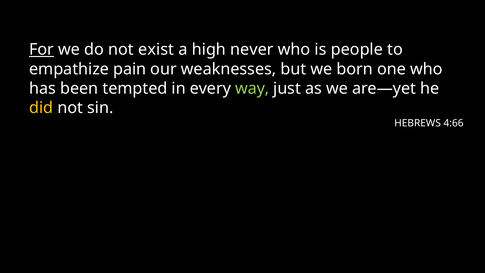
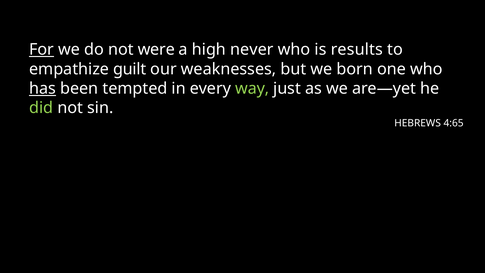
exist: exist -> were
people: people -> results
pain: pain -> guilt
has underline: none -> present
did colour: yellow -> light green
4:66: 4:66 -> 4:65
